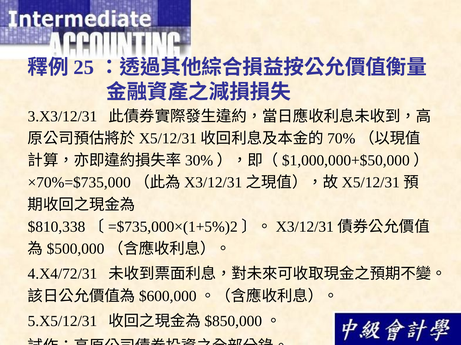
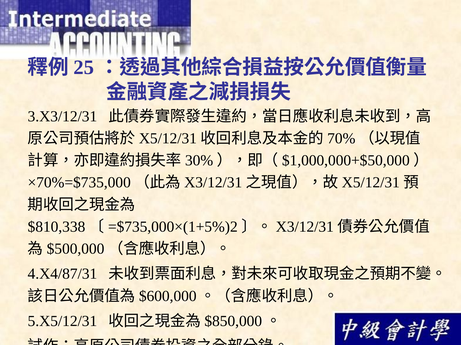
4.X4/72/31: 4.X4/72/31 -> 4.X4/87/31
